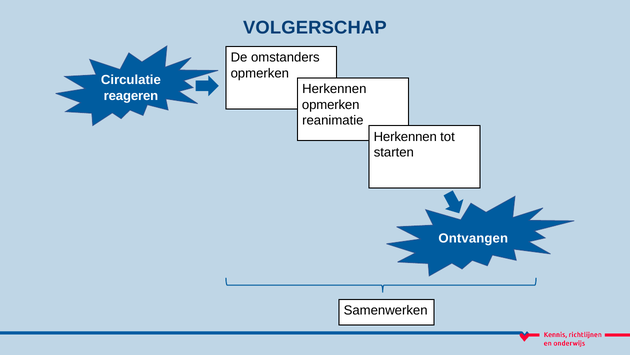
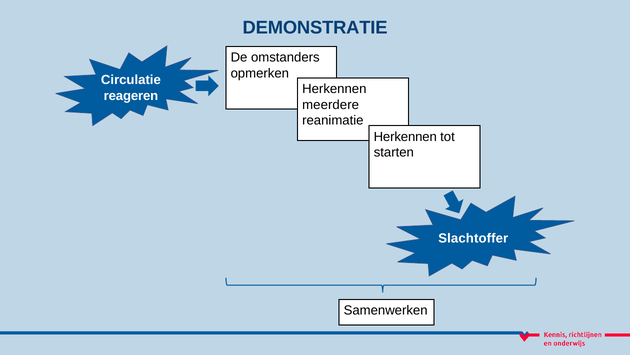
VOLGERSCHAP: VOLGERSCHAP -> DEMONSTRATIE
opmerken at (331, 105): opmerken -> meerdere
Ontvangen: Ontvangen -> Slachtoffer
